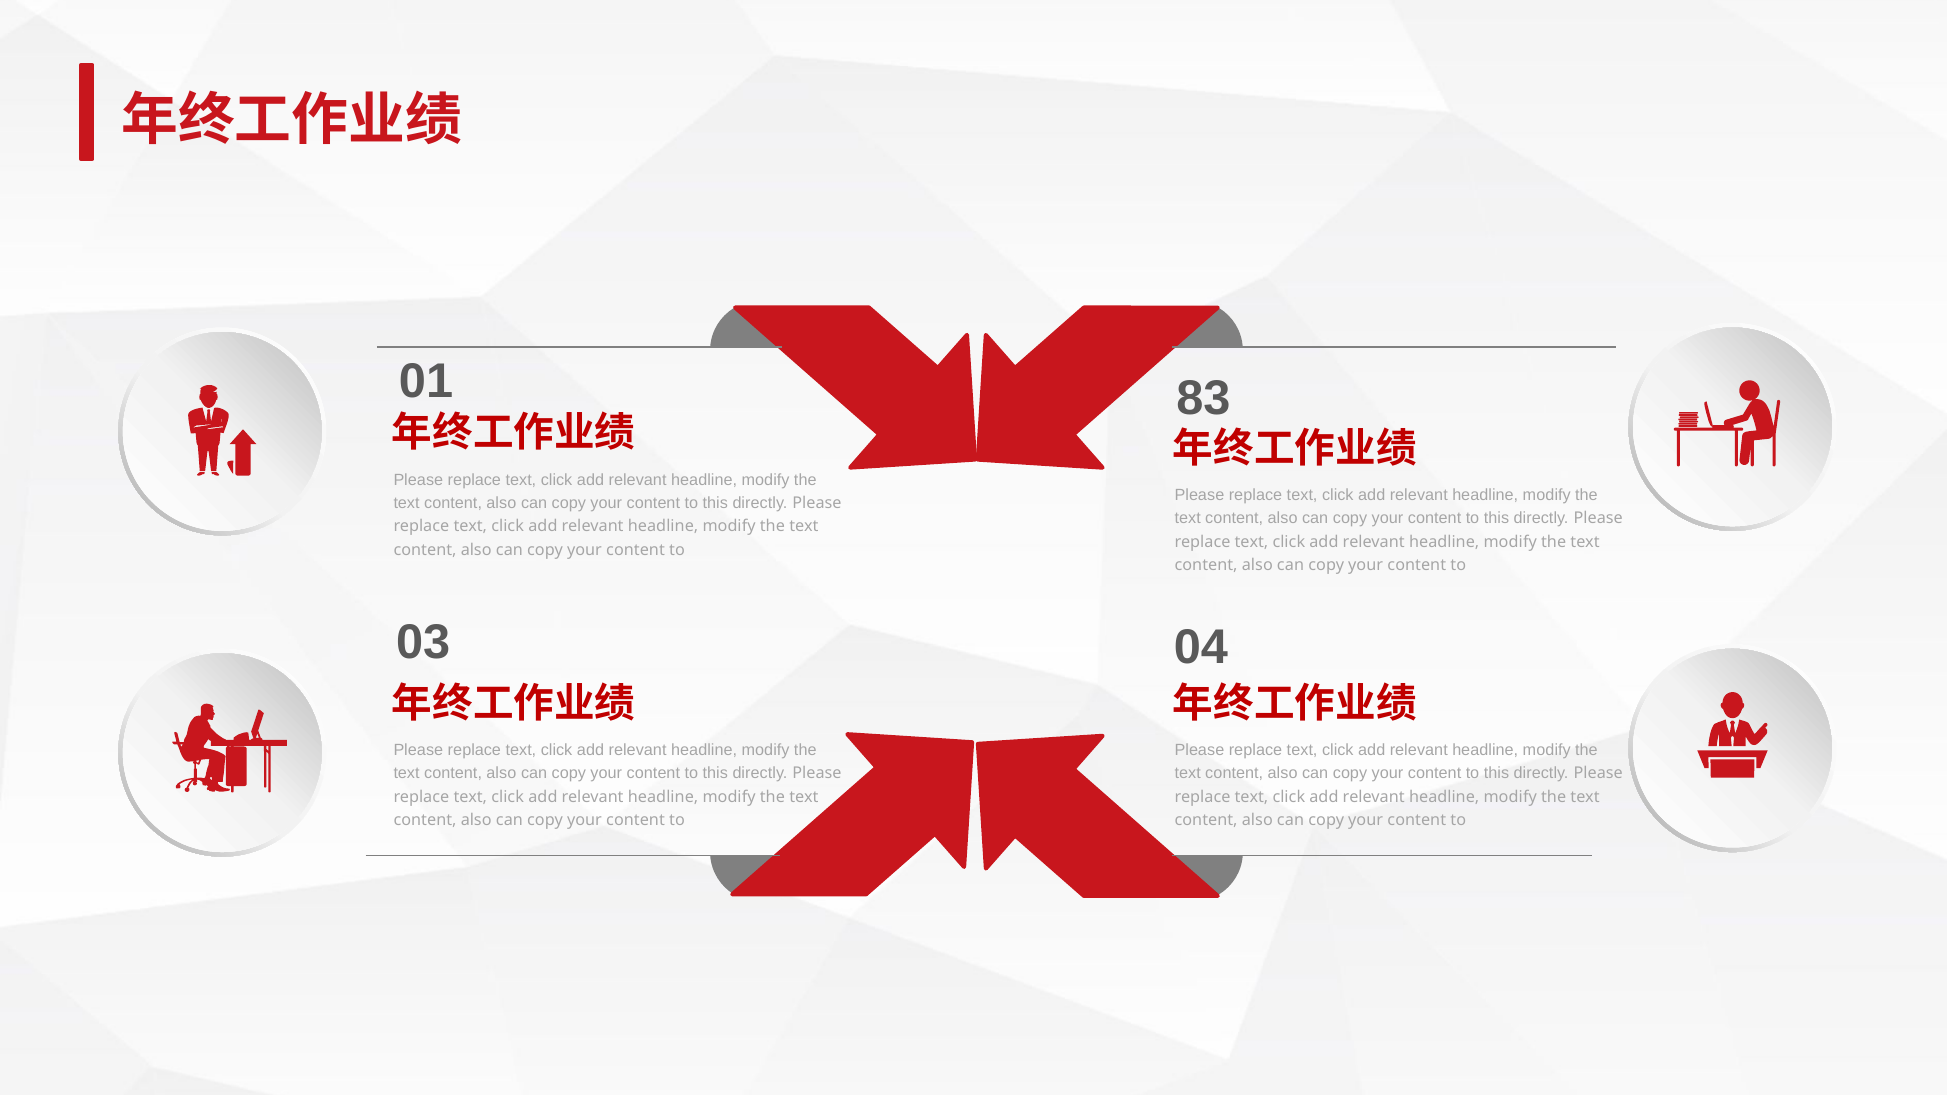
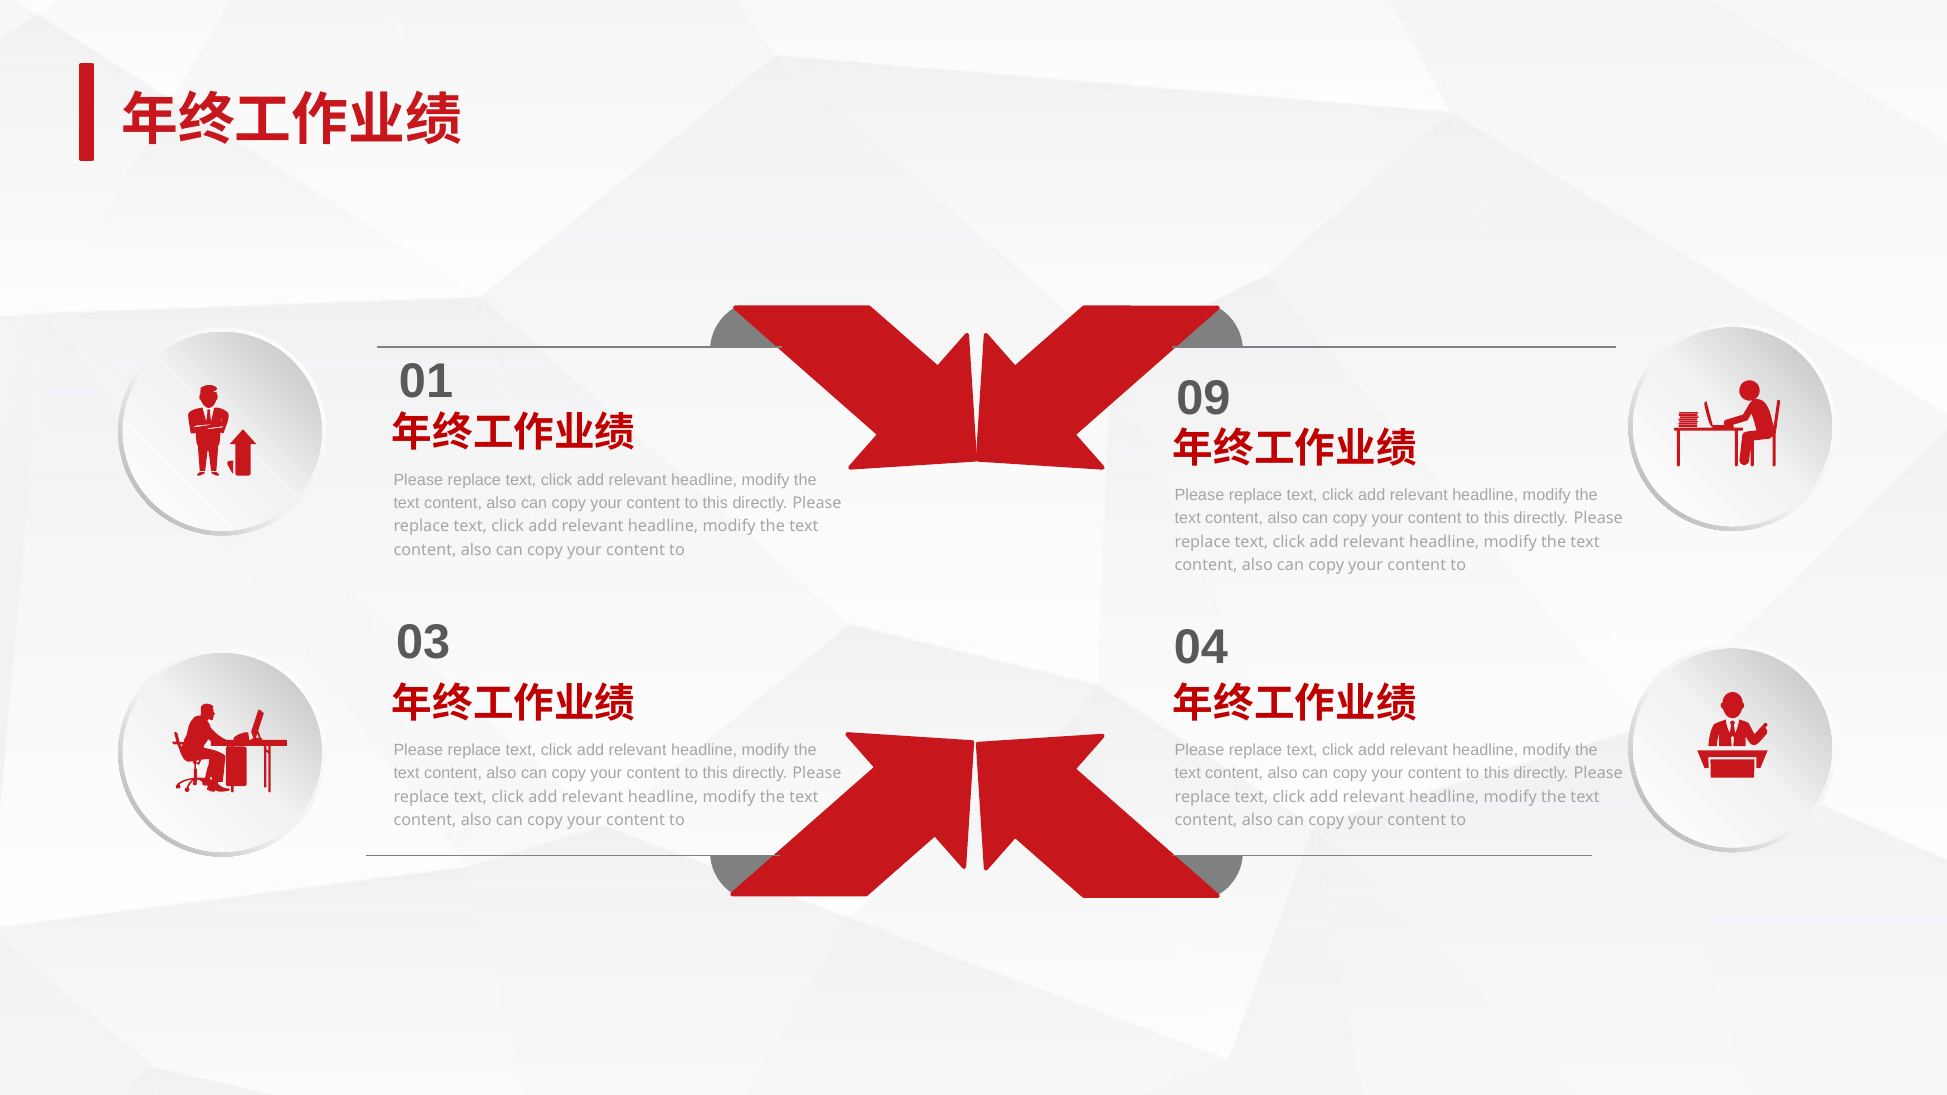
83: 83 -> 09
